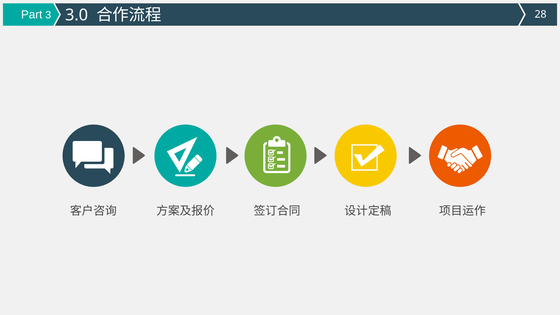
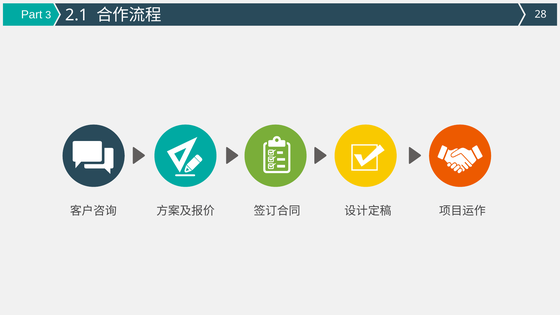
3.0: 3.0 -> 2.1
